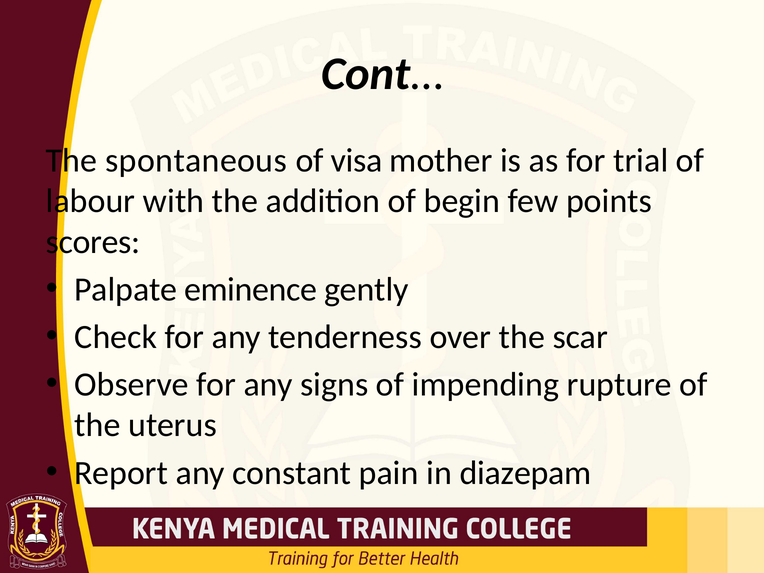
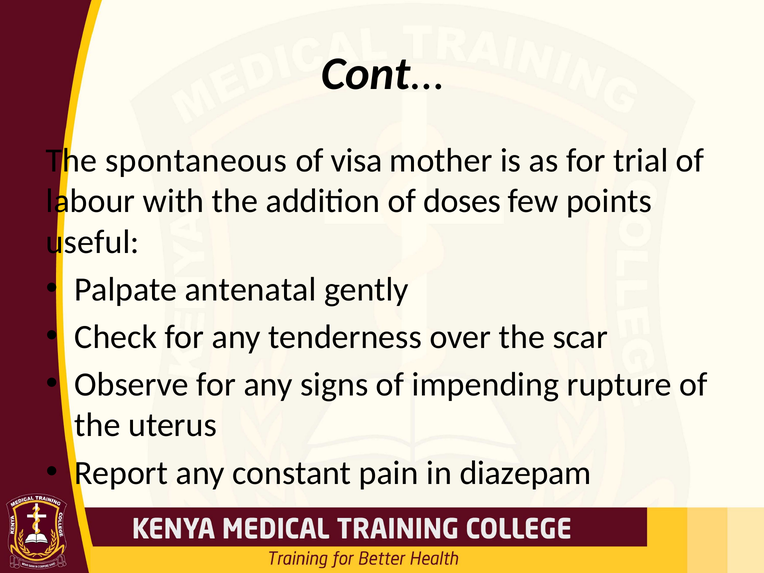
begin: begin -> doses
scores: scores -> useful
eminence: eminence -> antenatal
